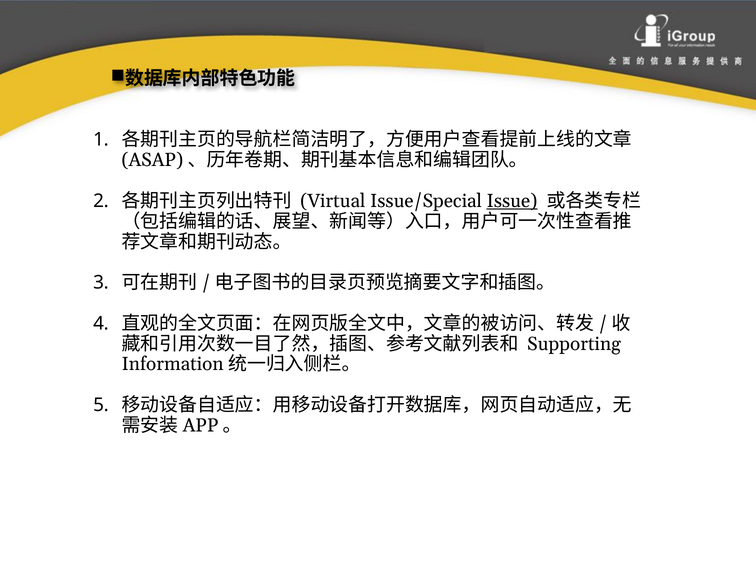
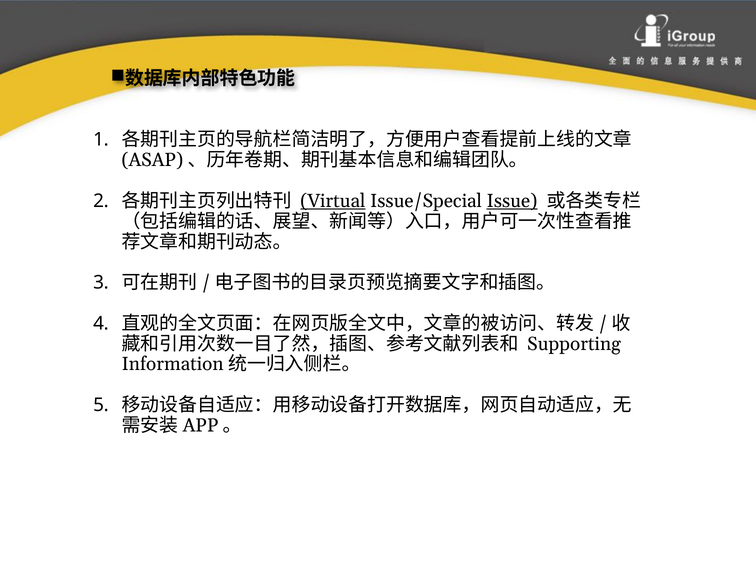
Virtual underline: none -> present
